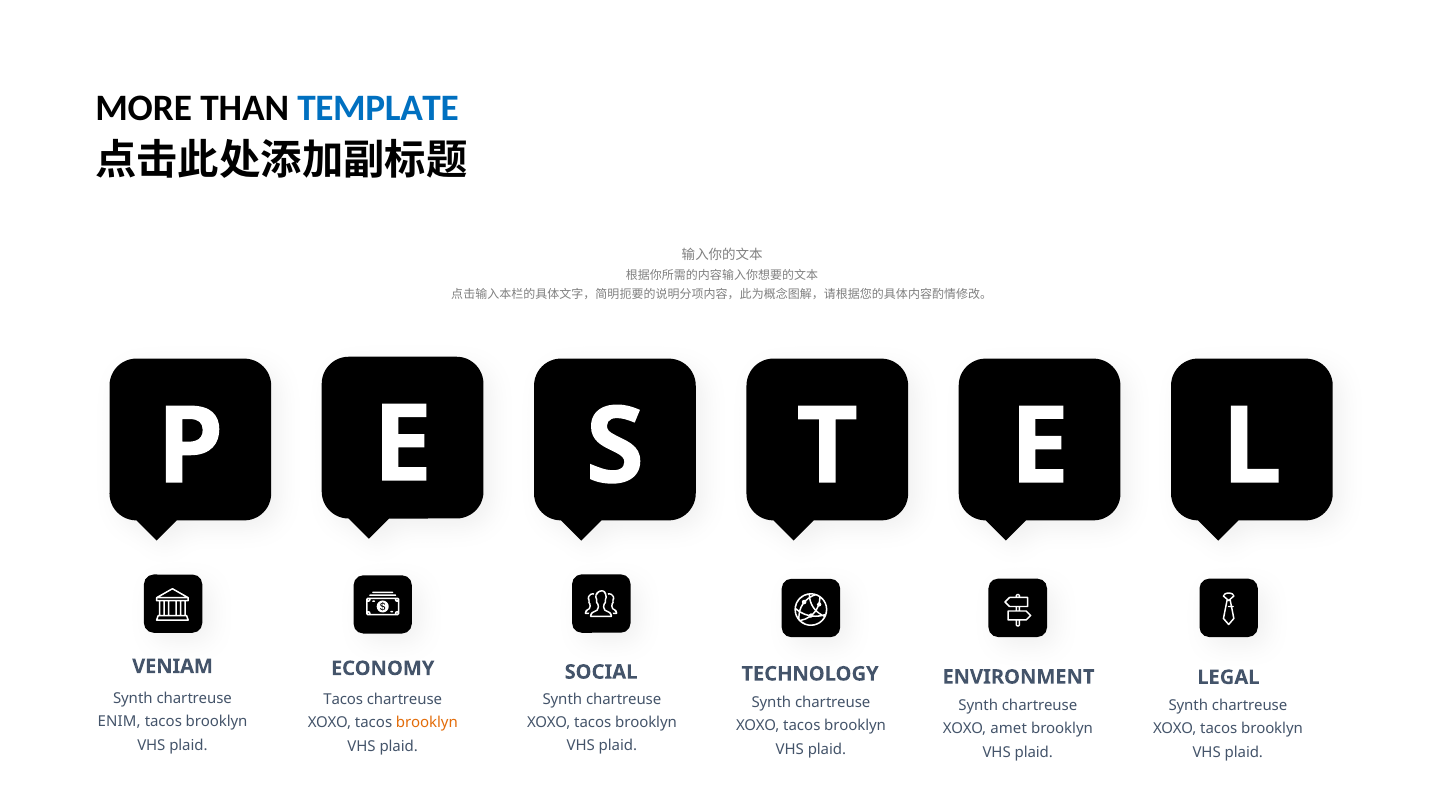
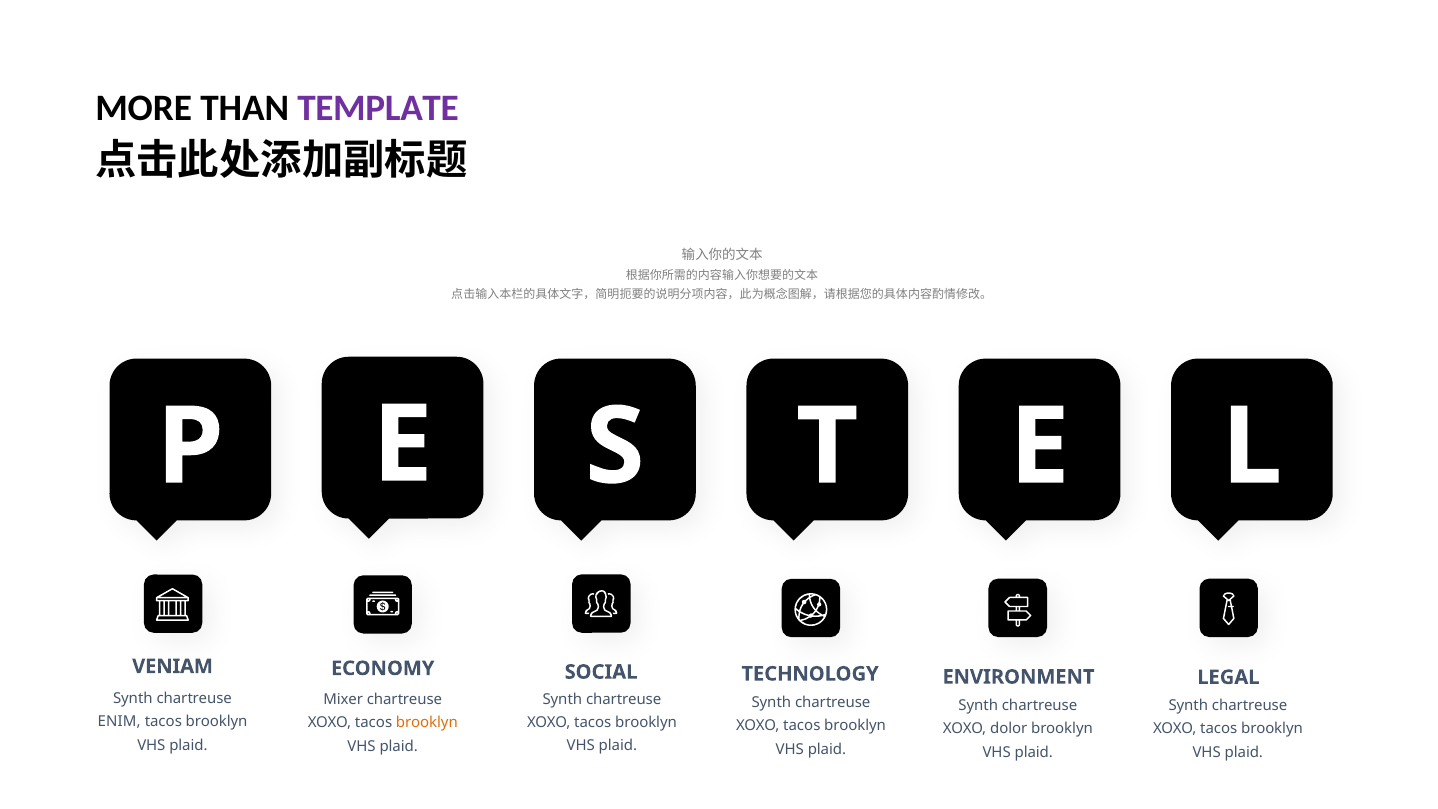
TEMPLATE colour: blue -> purple
Tacos at (343, 699): Tacos -> Mixer
amet: amet -> dolor
